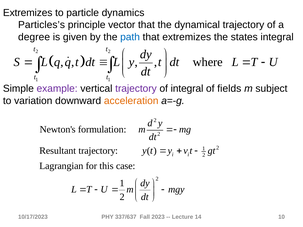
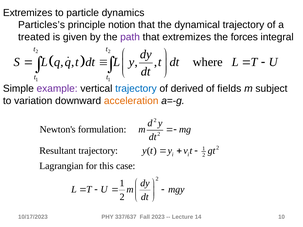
vector: vector -> notion
degree: degree -> treated
path colour: blue -> purple
states: states -> forces
trajectory at (136, 89) colour: purple -> blue
of integral: integral -> derived
